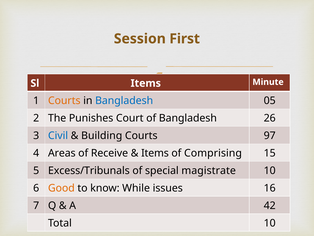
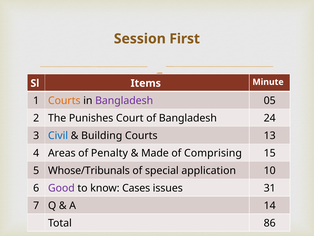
Bangladesh at (124, 101) colour: blue -> purple
26: 26 -> 24
97: 97 -> 13
Receive: Receive -> Penalty
Items at (155, 153): Items -> Made
Excess/Tribunals: Excess/Tribunals -> Whose/Tribunals
magistrate: magistrate -> application
Good colour: orange -> purple
While: While -> Cases
16: 16 -> 31
42: 42 -> 14
Total 10: 10 -> 86
